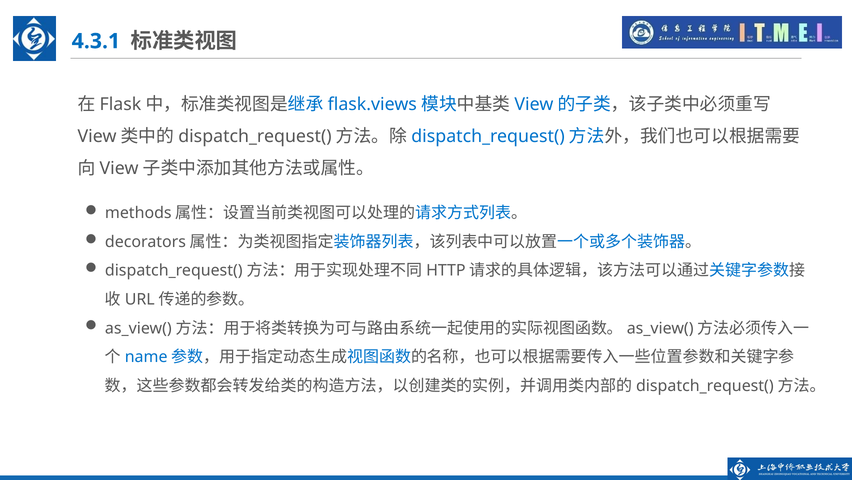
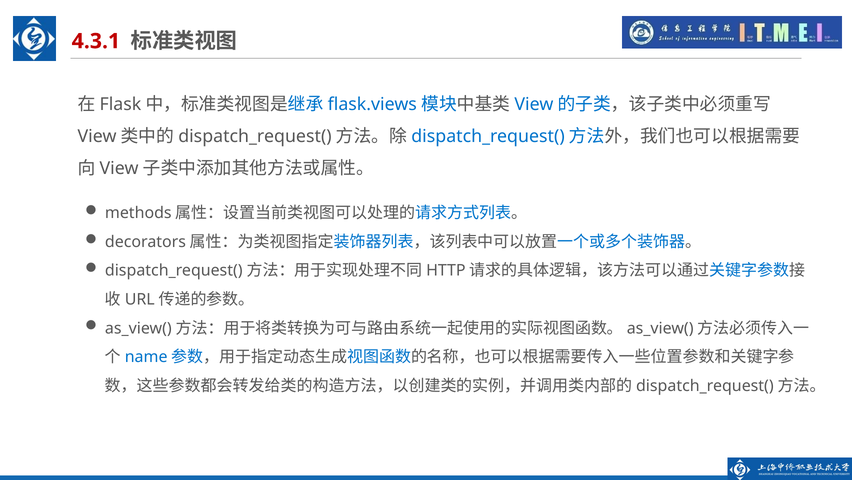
4.3.1 colour: blue -> red
